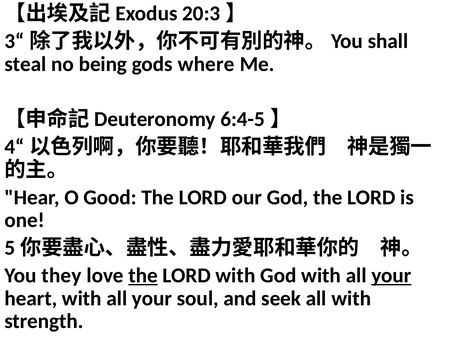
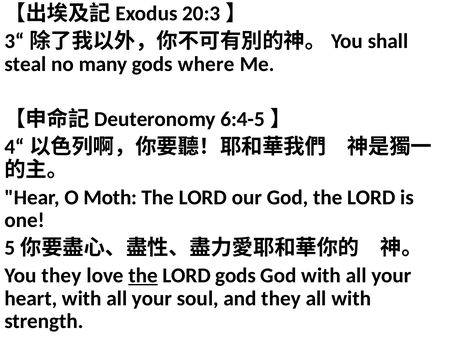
being: being -> many
Good: Good -> Moth
LORD with: with -> gods
your at (391, 275) underline: present -> none
and seek: seek -> they
